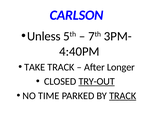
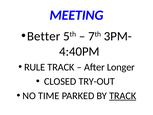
CARLSON: CARLSON -> MEETING
Unless: Unless -> Better
TAKE: TAKE -> RULE
TRY-OUT underline: present -> none
